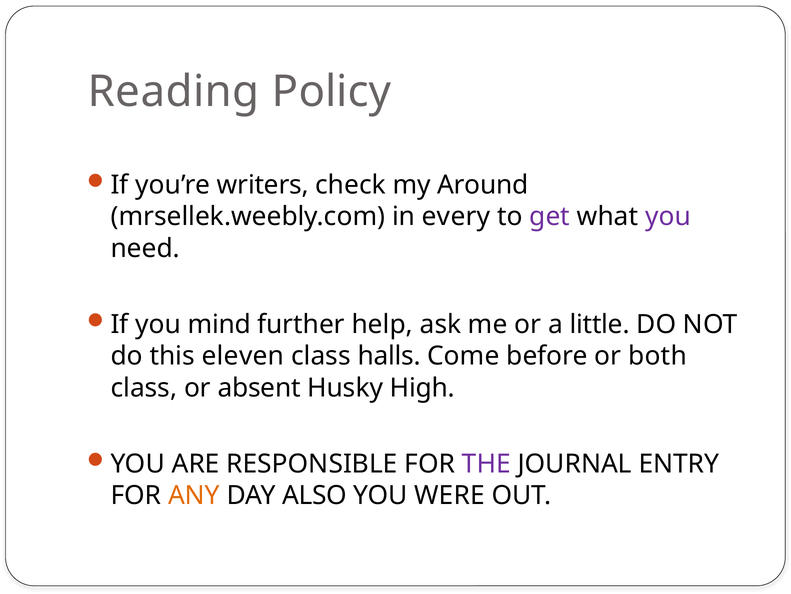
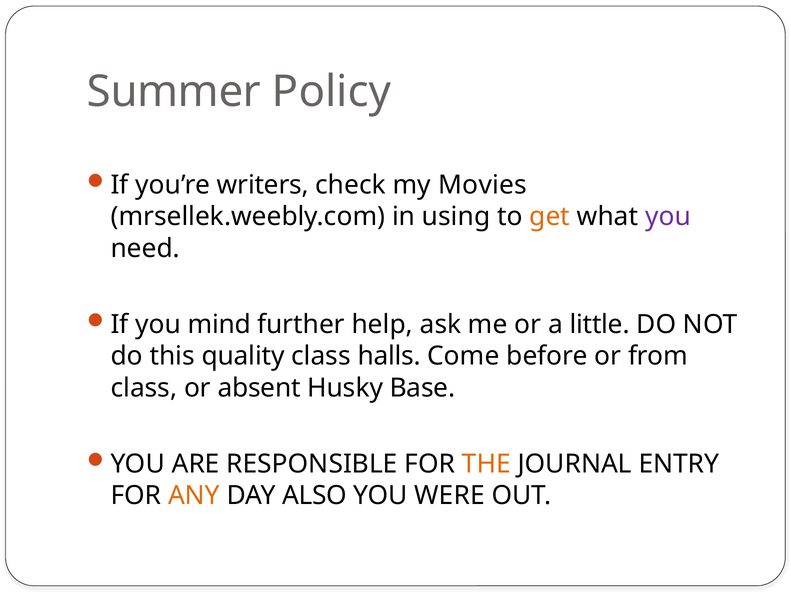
Reading: Reading -> Summer
Around: Around -> Movies
every: every -> using
get colour: purple -> orange
eleven: eleven -> quality
both: both -> from
High: High -> Base
THE colour: purple -> orange
